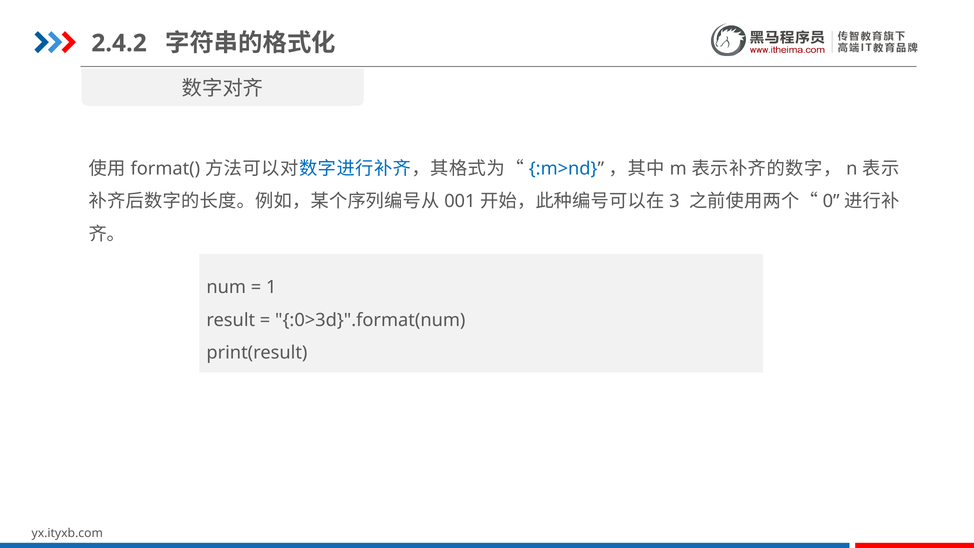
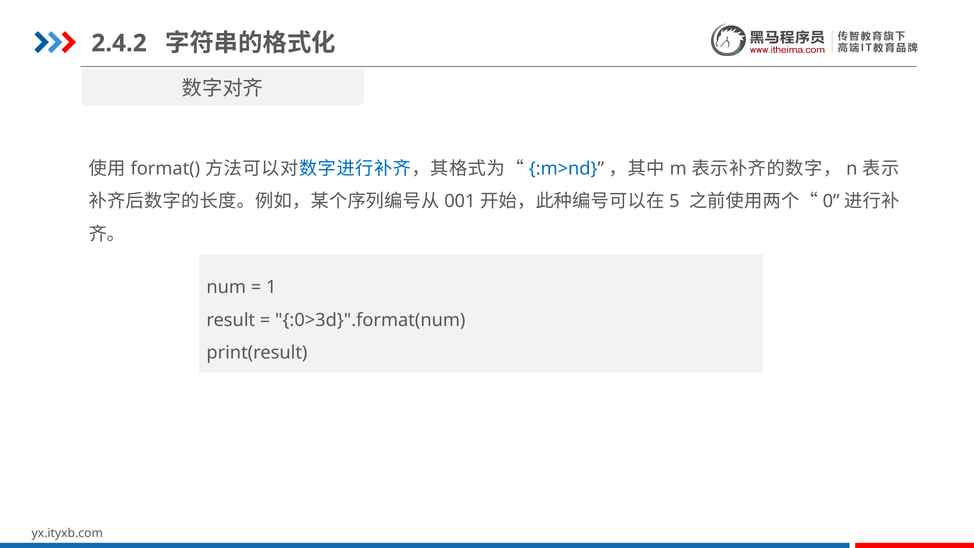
3: 3 -> 5
